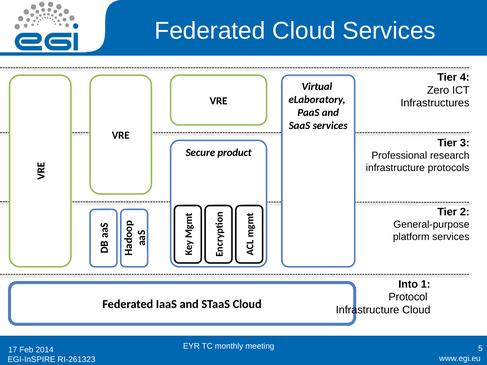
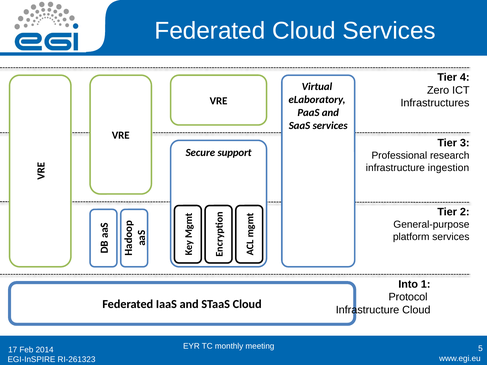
product: product -> support
protocols: protocols -> ingestion
